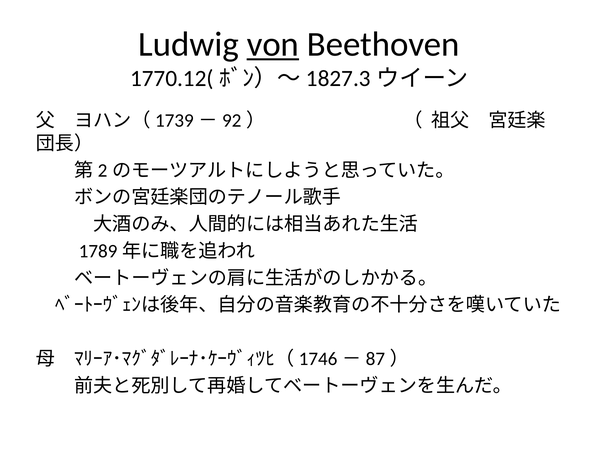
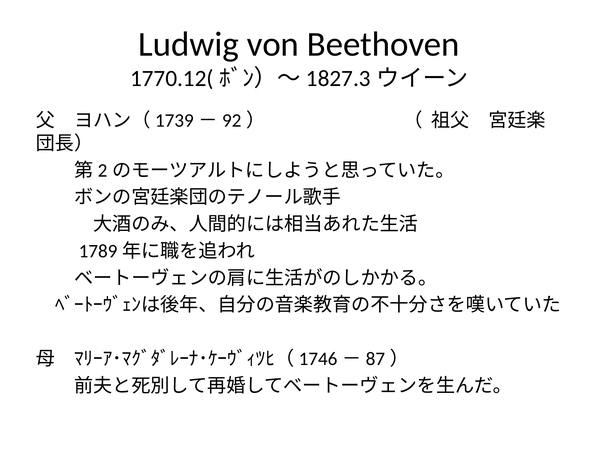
von underline: present -> none
